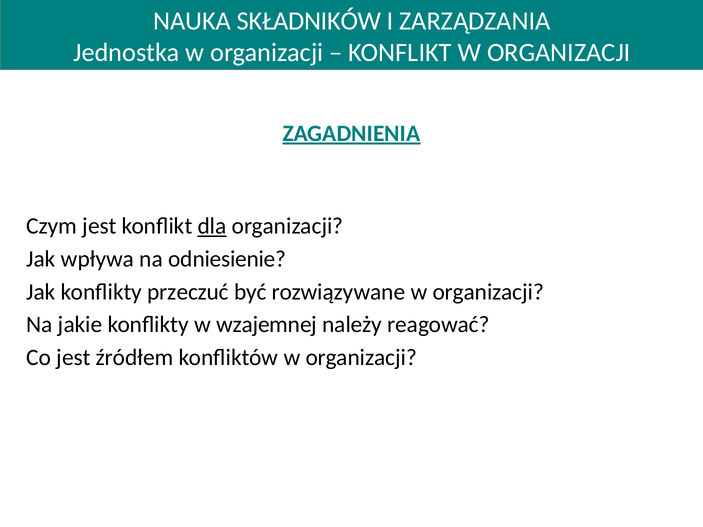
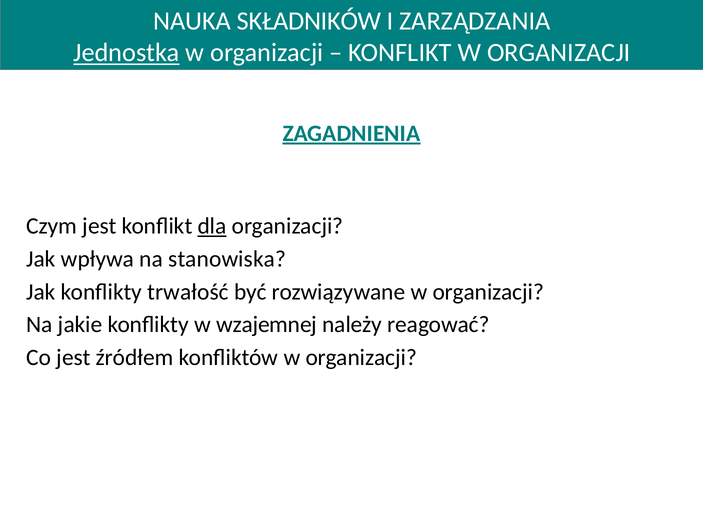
Jednostka underline: none -> present
odniesienie: odniesienie -> stanowiska
przeczuć: przeczuć -> trwałość
